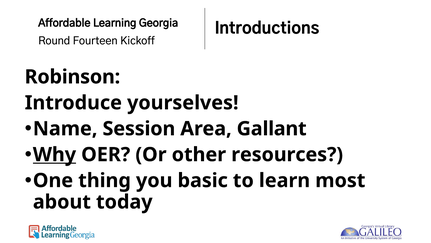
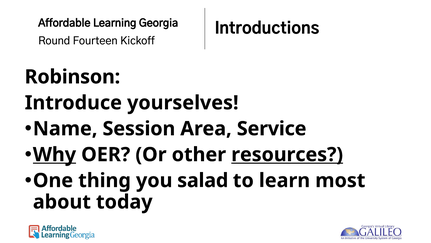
Gallant: Gallant -> Service
resources underline: none -> present
basic: basic -> salad
